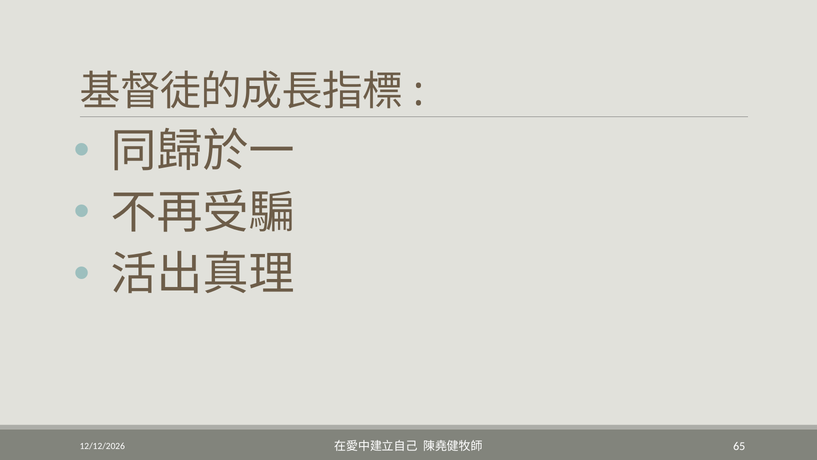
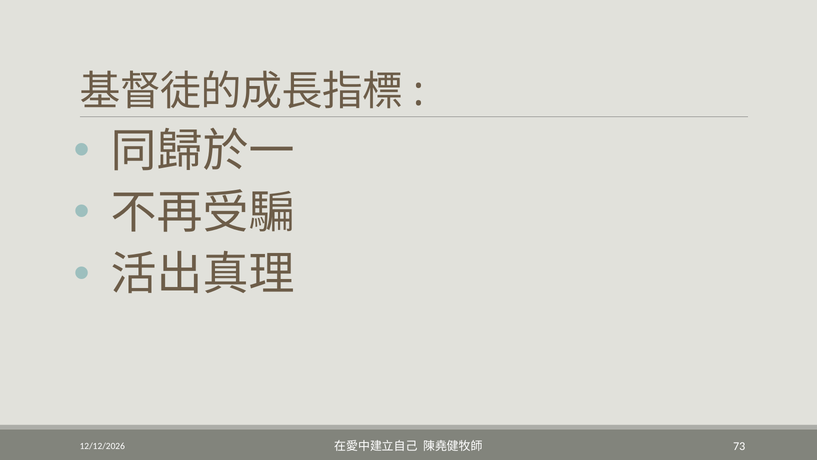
65: 65 -> 73
